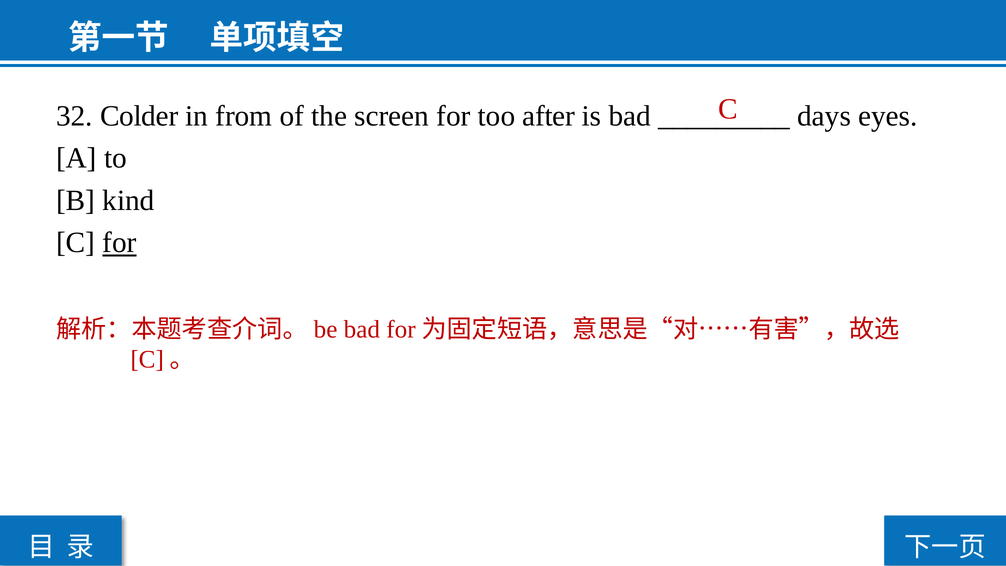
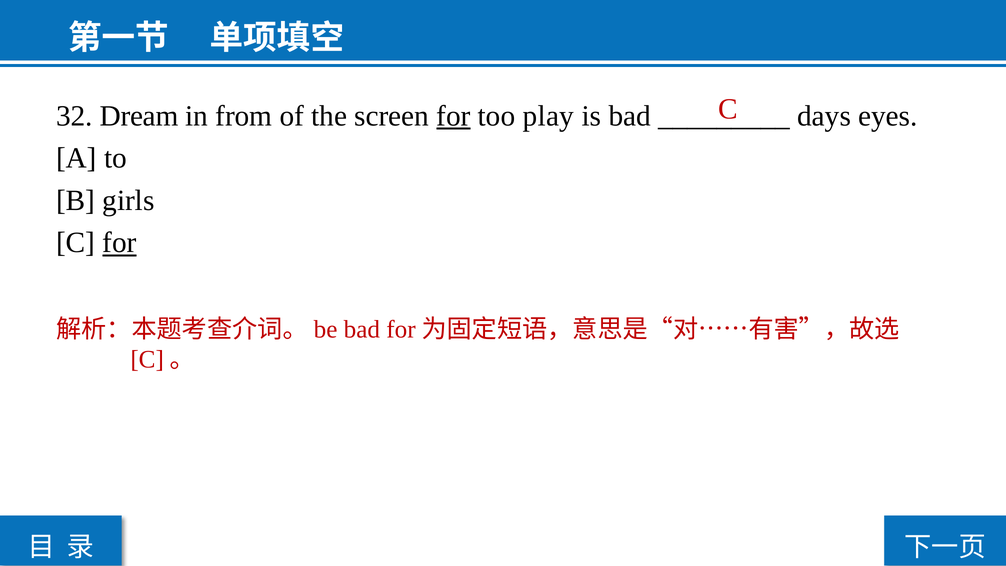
Colder: Colder -> Dream
for at (453, 116) underline: none -> present
after: after -> play
kind: kind -> girls
